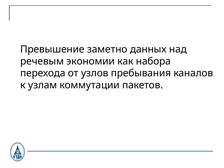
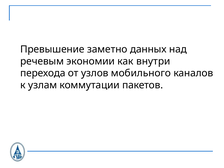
набора: набора -> внутри
пребывания: пребывания -> мобильного
